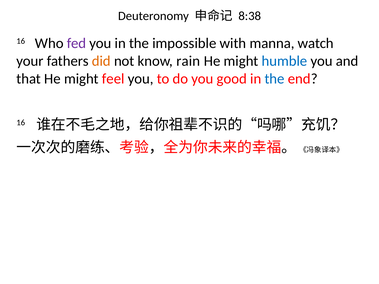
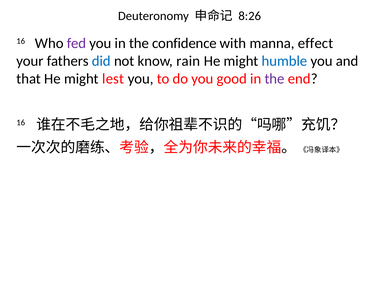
8:38: 8:38 -> 8:26
impossible: impossible -> confidence
watch: watch -> effect
did colour: orange -> blue
feel: feel -> lest
the at (275, 79) colour: blue -> purple
